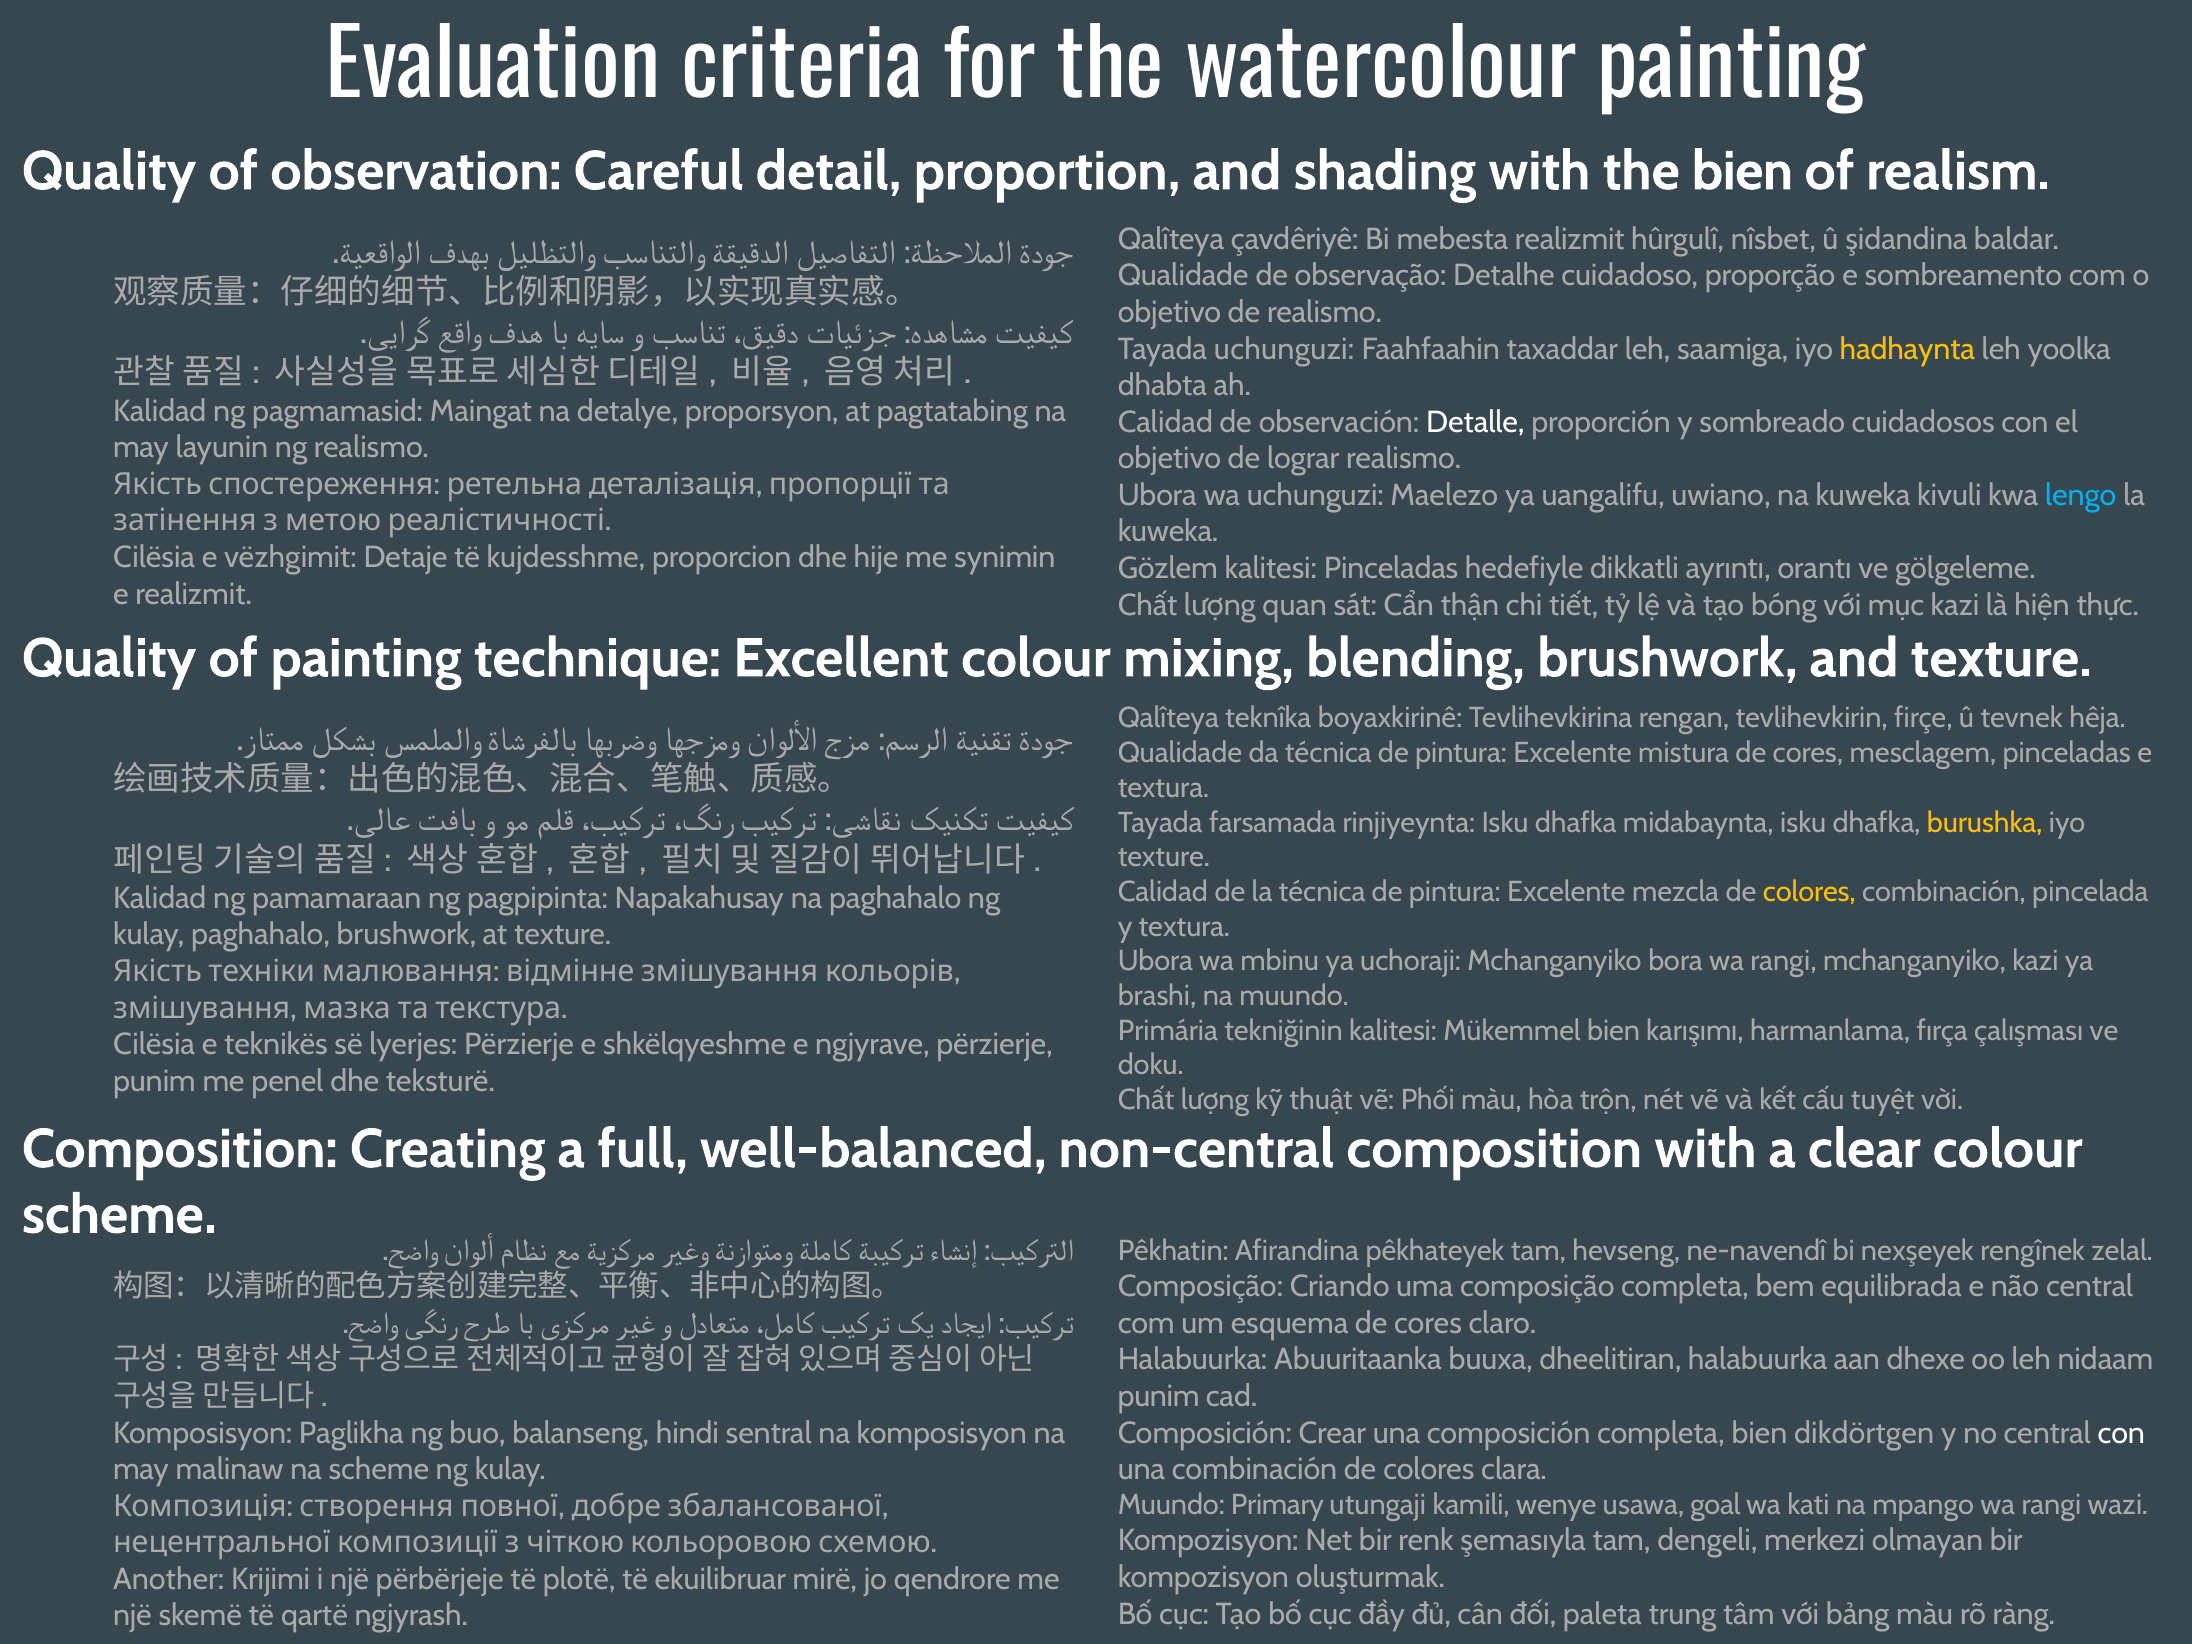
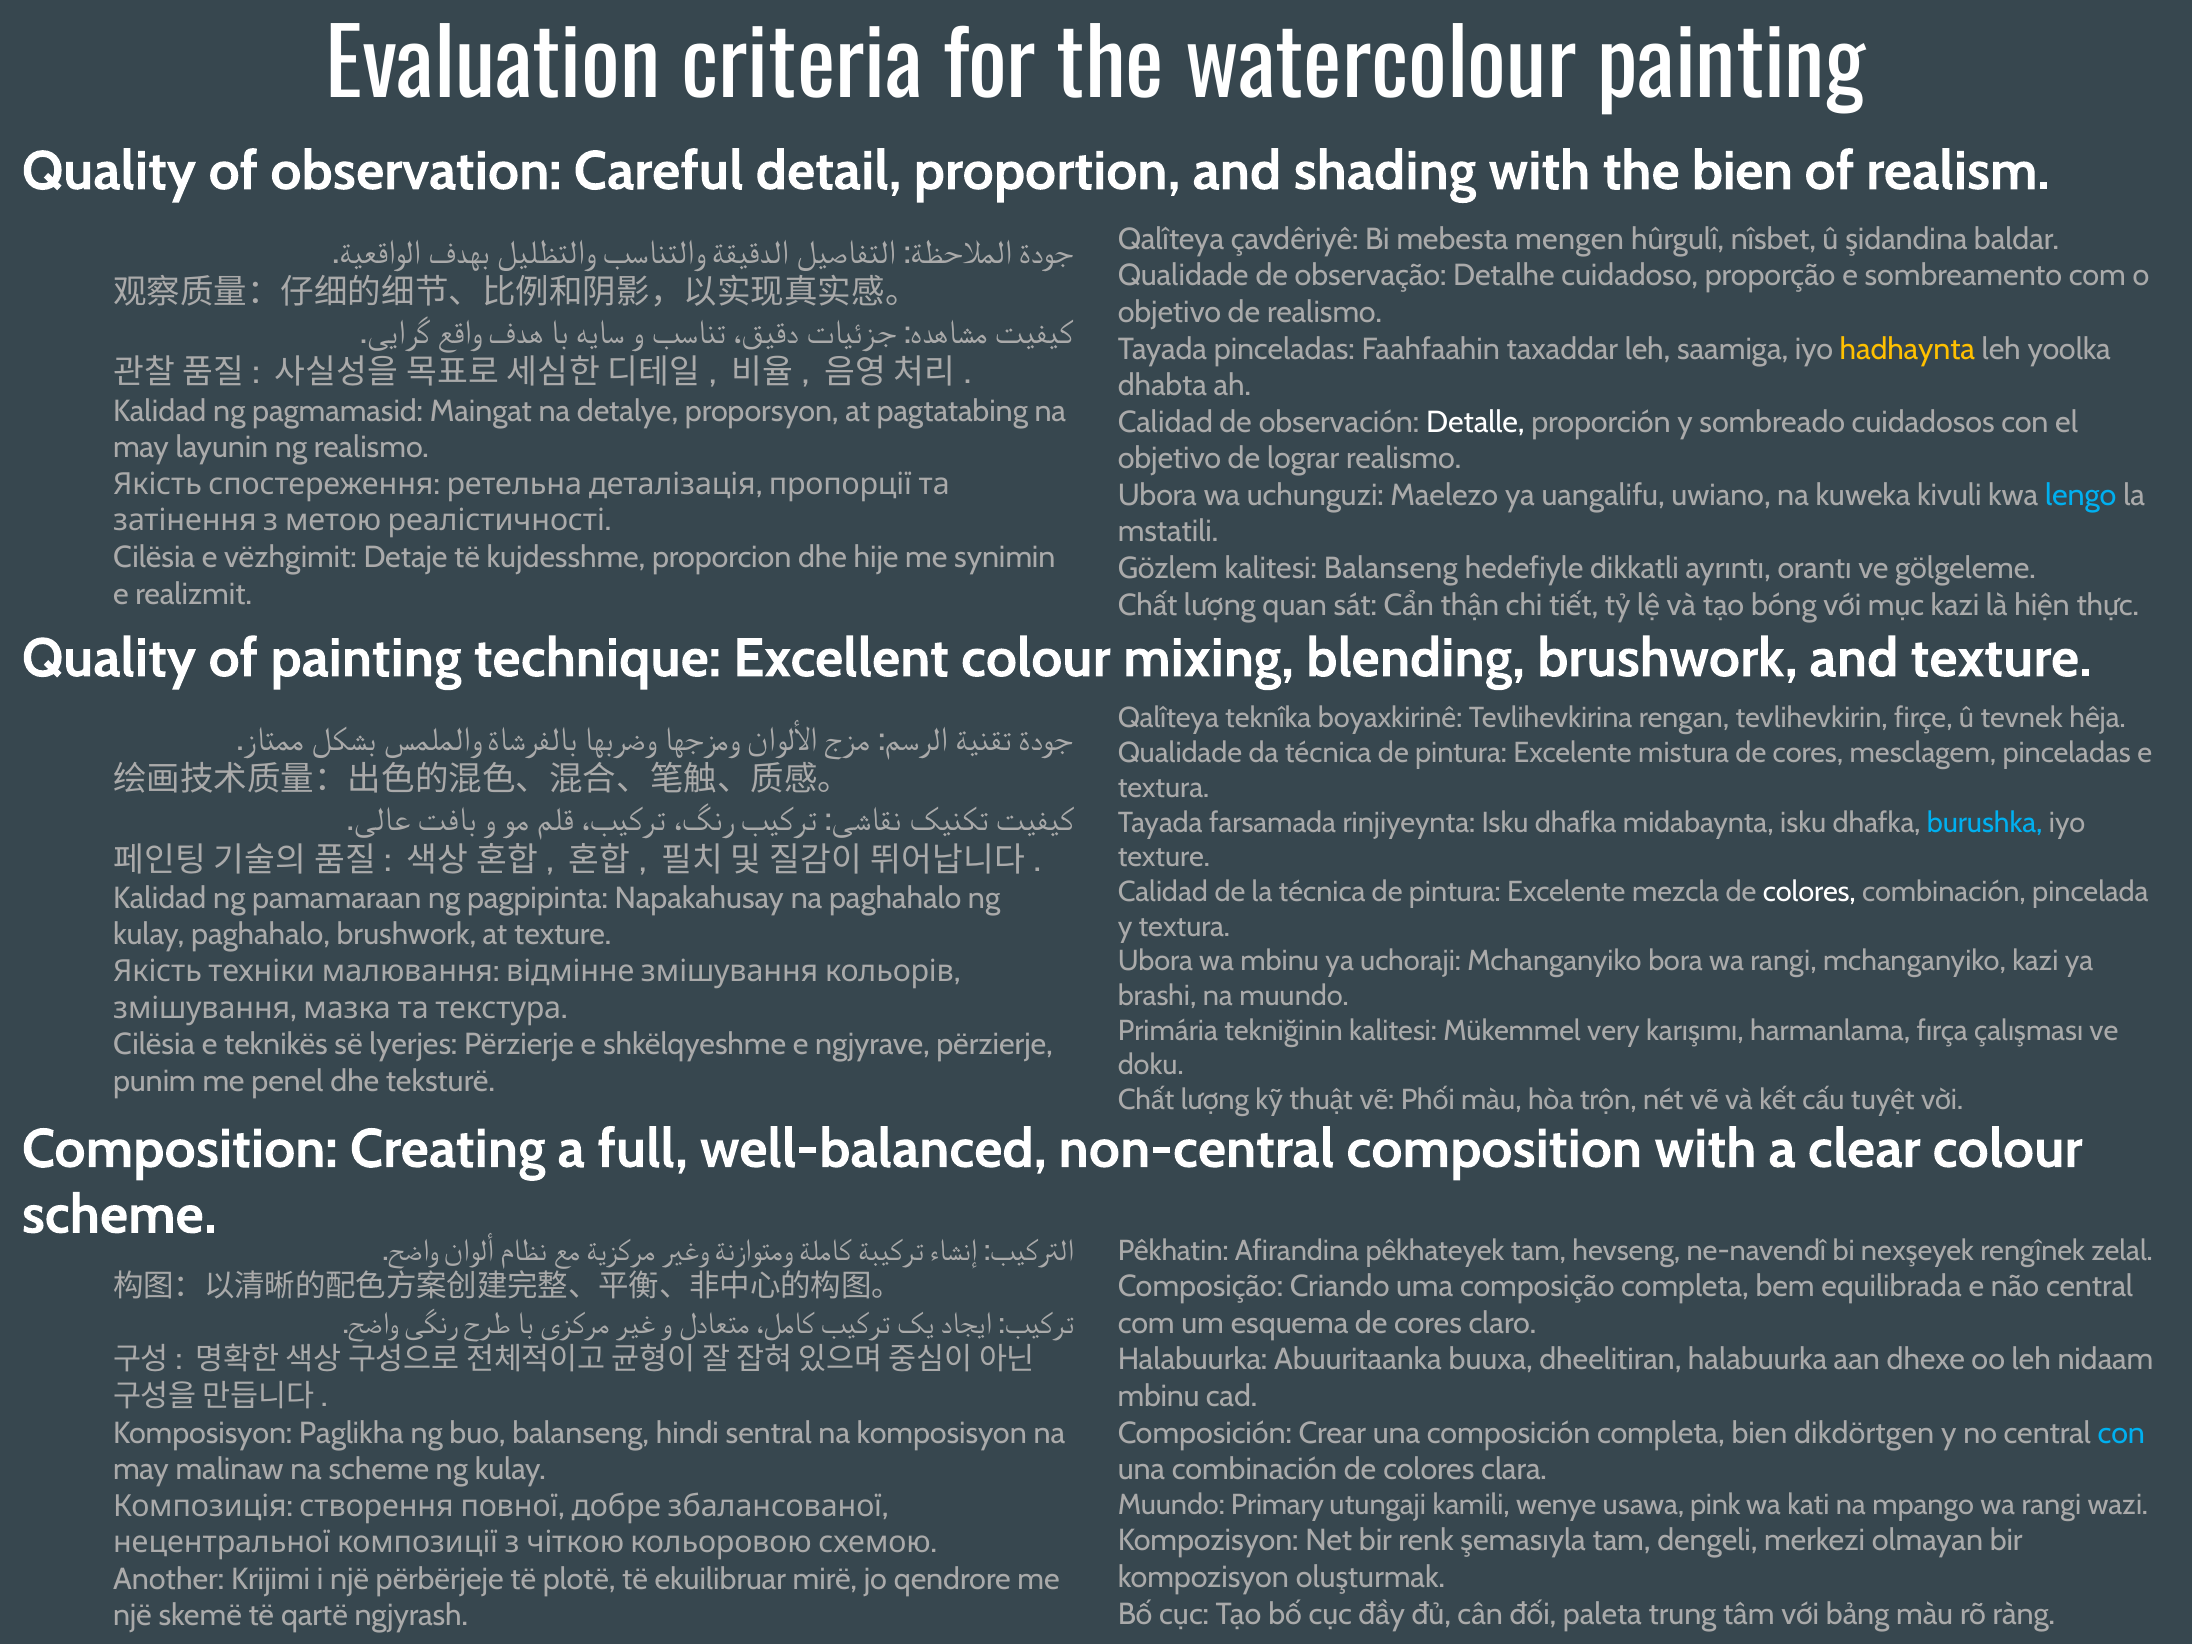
mebesta realizmit: realizmit -> mengen
Tayada uchunguzi: uchunguzi -> pinceladas
kuweka at (1168, 532): kuweka -> mstatili
kalitesi Pinceladas: Pinceladas -> Balanseng
burushka colour: yellow -> light blue
colores at (1809, 892) colour: yellow -> white
Mükemmel bien: bien -> very
punim at (1159, 1396): punim -> mbinu
con at (2121, 1433) colour: white -> light blue
goal: goal -> pink
